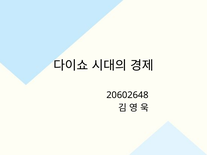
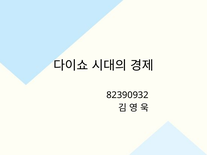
20602648: 20602648 -> 82390932
